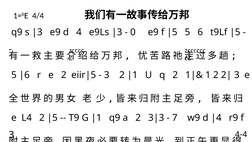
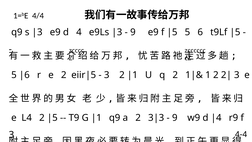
0 at (133, 32): 0 -> 9
7 at (175, 118): 7 -> 9
